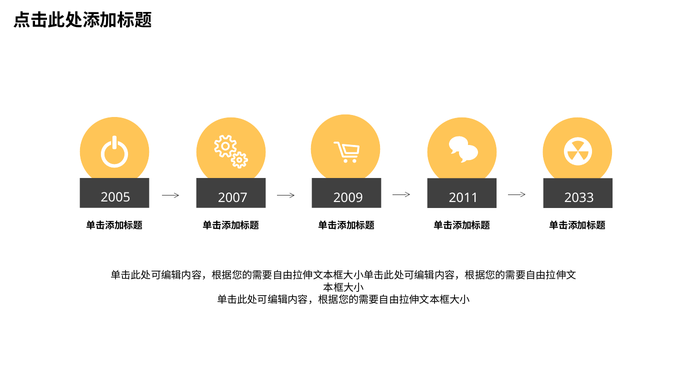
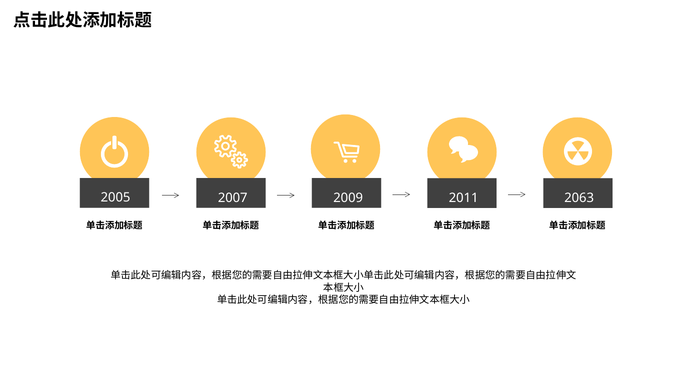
2033: 2033 -> 2063
